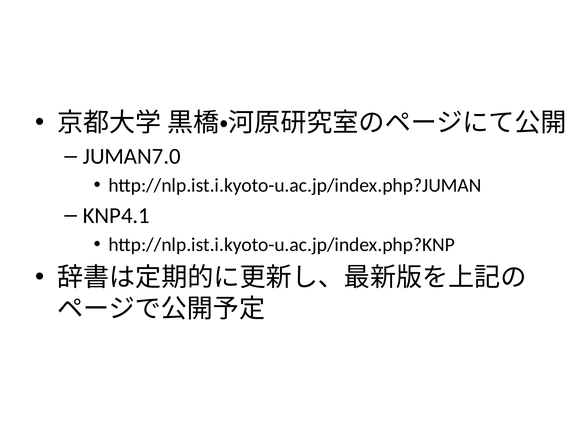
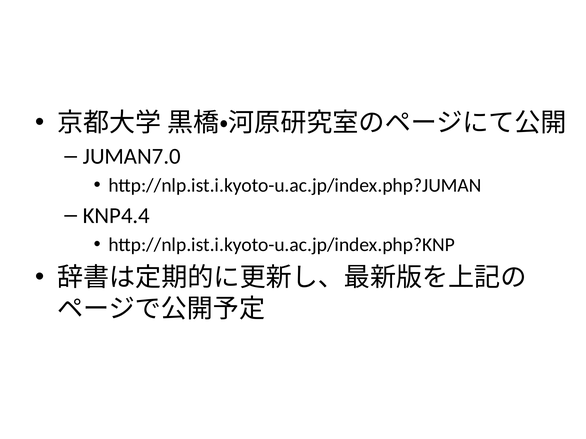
KNP4.1: KNP4.1 -> KNP4.4
